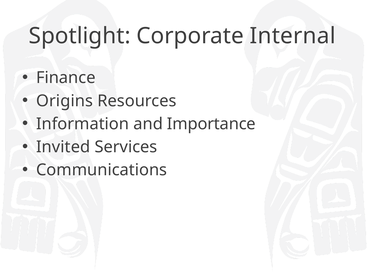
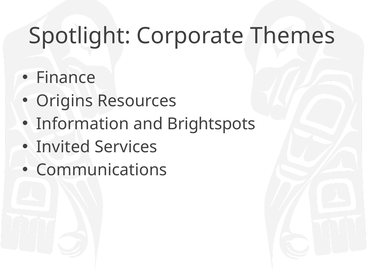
Internal: Internal -> Themes
Importance: Importance -> Brightspots
